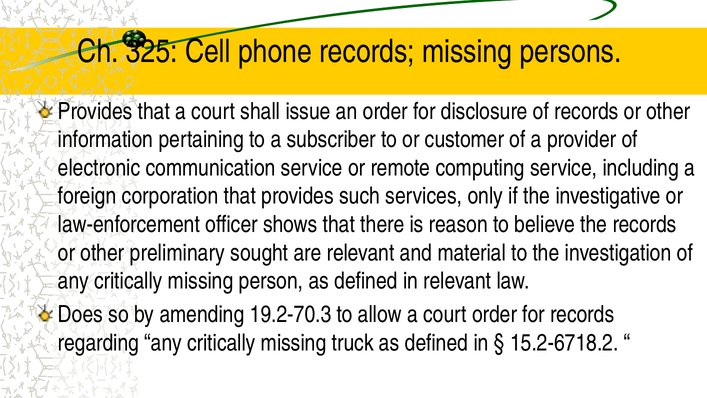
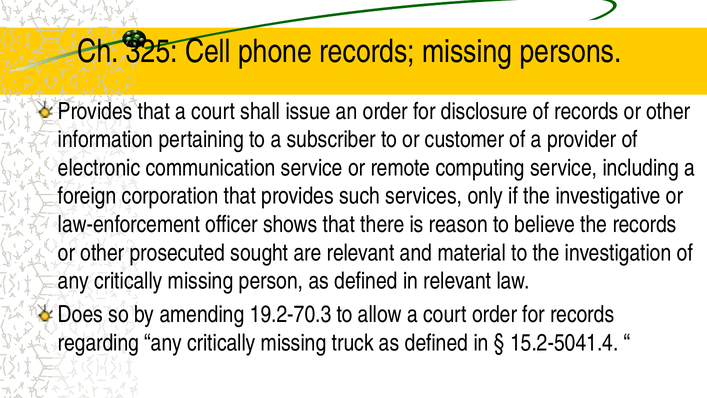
preliminary: preliminary -> prosecuted
15.2-6718.2: 15.2-6718.2 -> 15.2-5041.4
